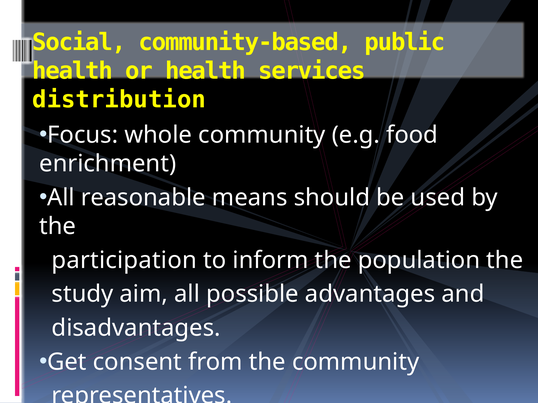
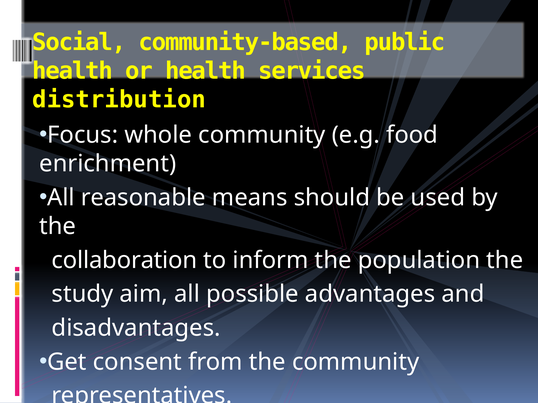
participation: participation -> collaboration
